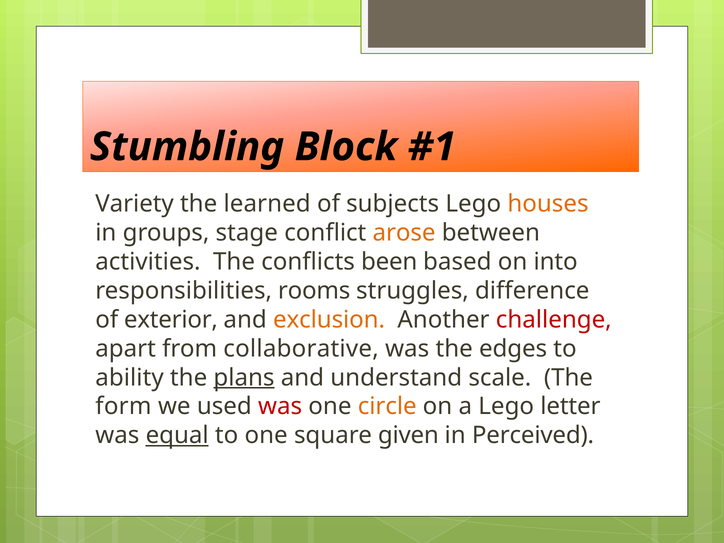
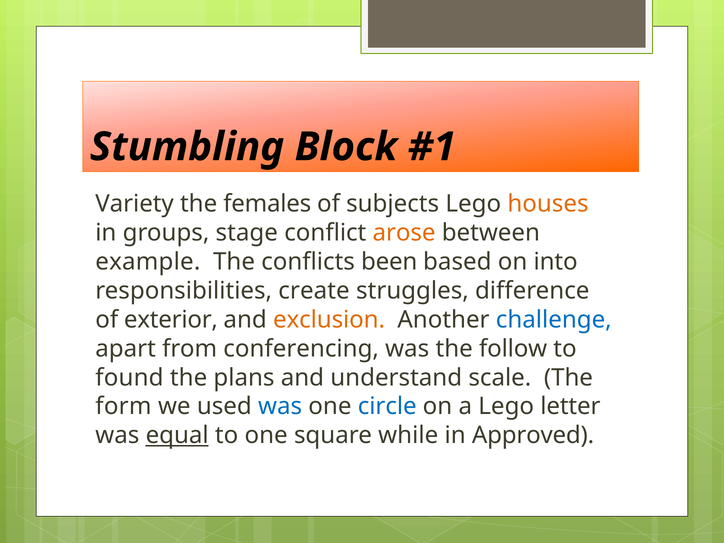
learned: learned -> females
activities: activities -> example
rooms: rooms -> create
challenge colour: red -> blue
collaborative: collaborative -> conferencing
edges: edges -> follow
ability: ability -> found
plans underline: present -> none
was at (280, 407) colour: red -> blue
circle colour: orange -> blue
given: given -> while
Perceived: Perceived -> Approved
